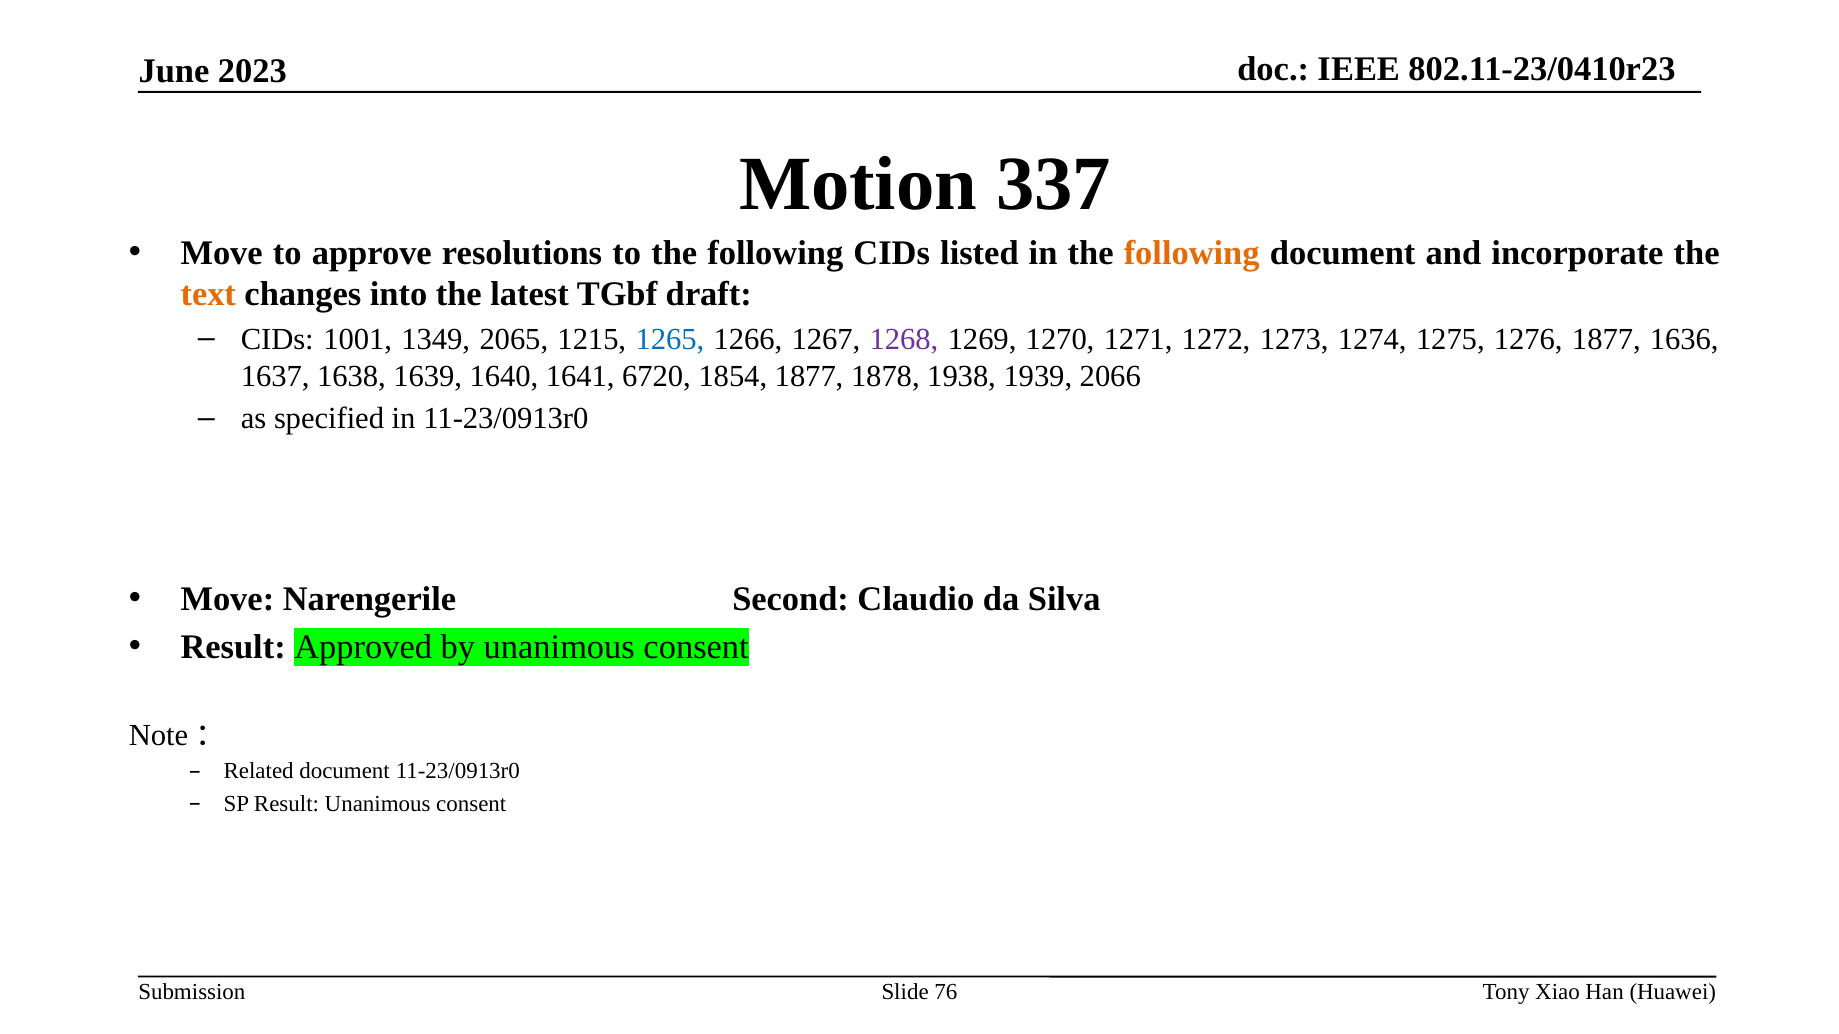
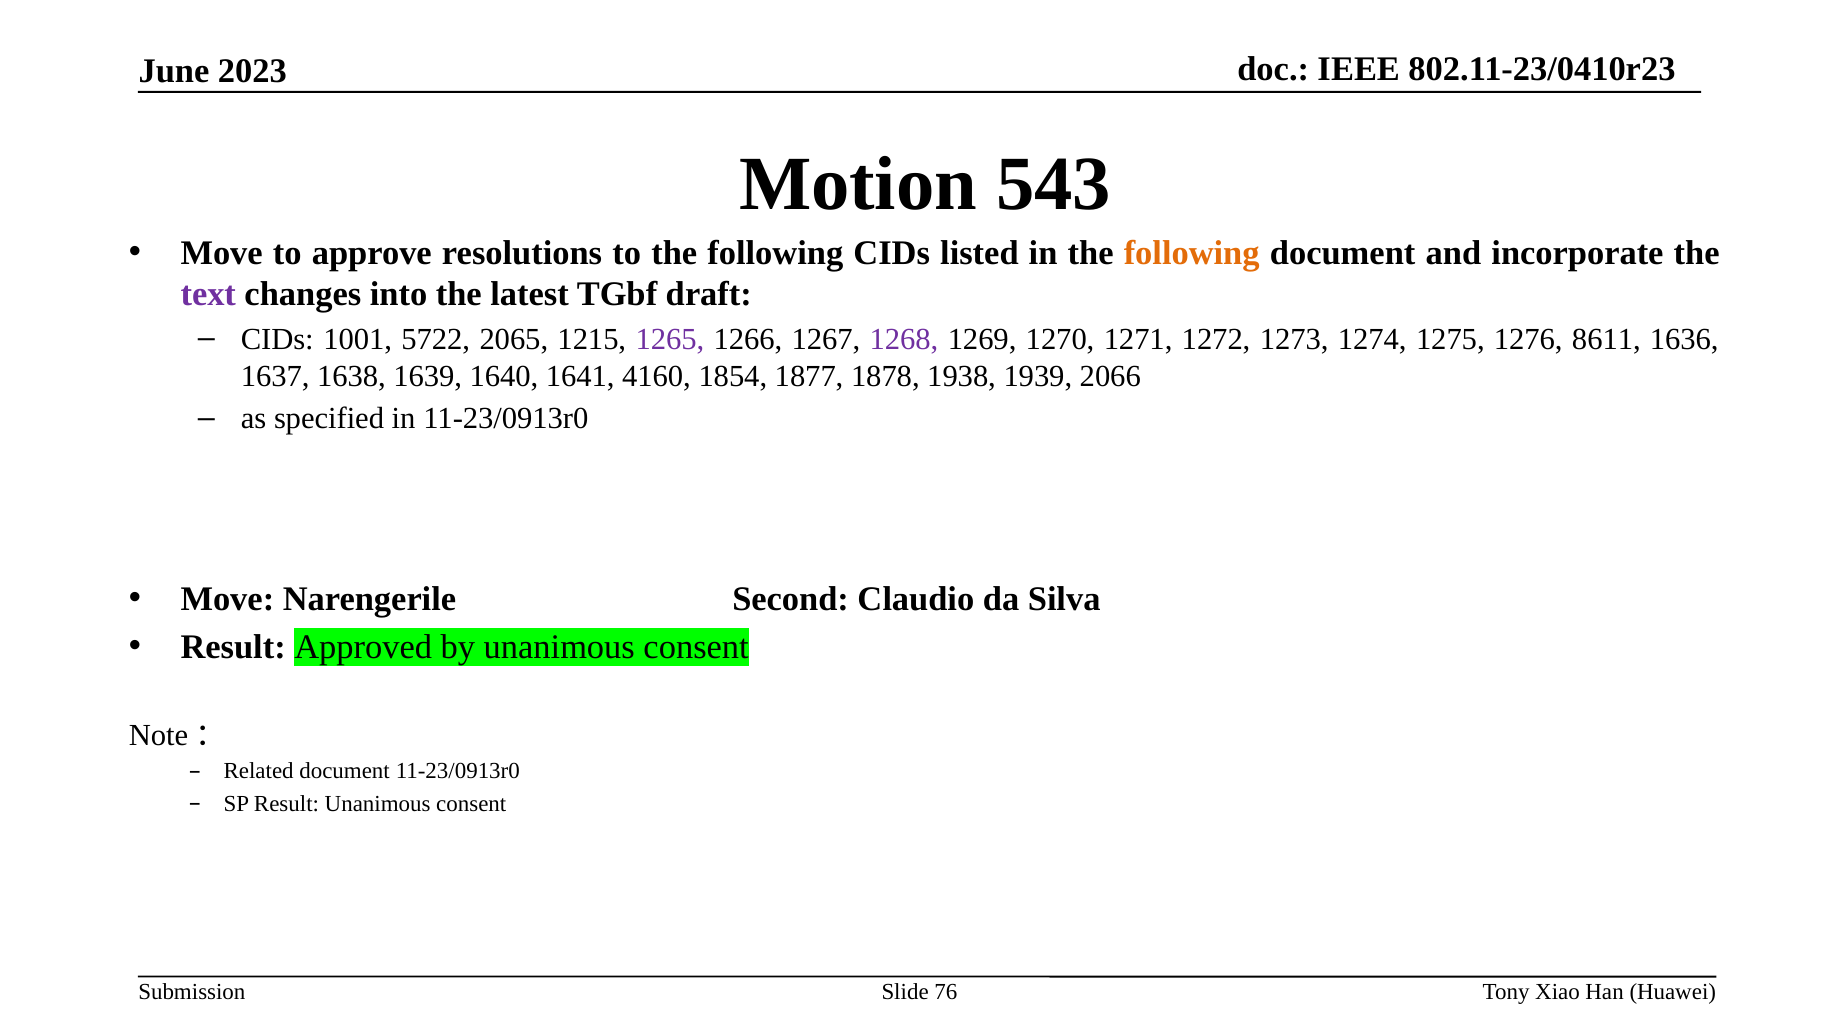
337: 337 -> 543
text colour: orange -> purple
1349: 1349 -> 5722
1265 colour: blue -> purple
1276 1877: 1877 -> 8611
6720: 6720 -> 4160
